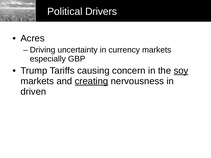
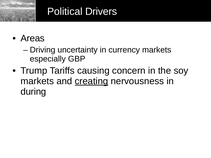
Acres: Acres -> Areas
soy underline: present -> none
driven: driven -> during
